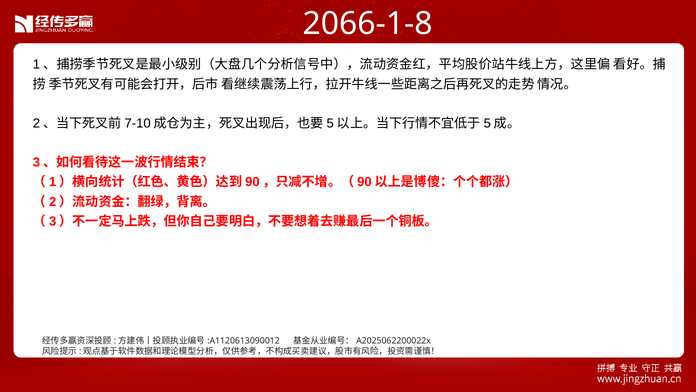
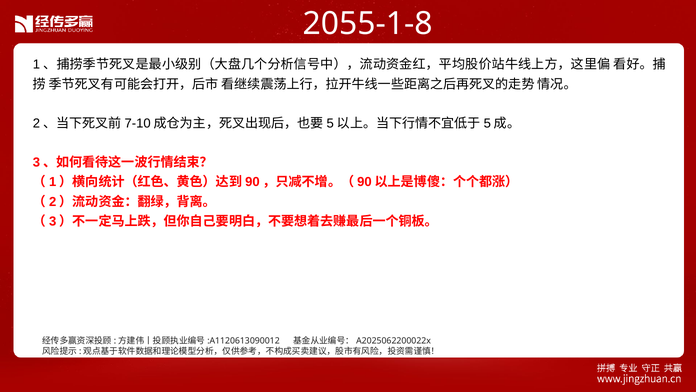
2066-1-8: 2066-1-8 -> 2055-1-8
